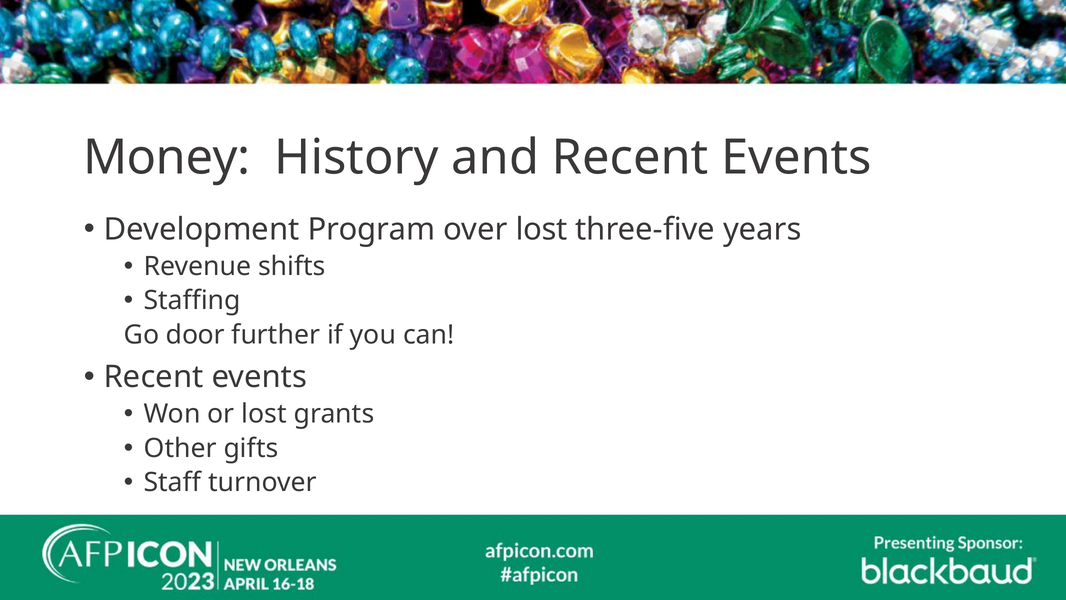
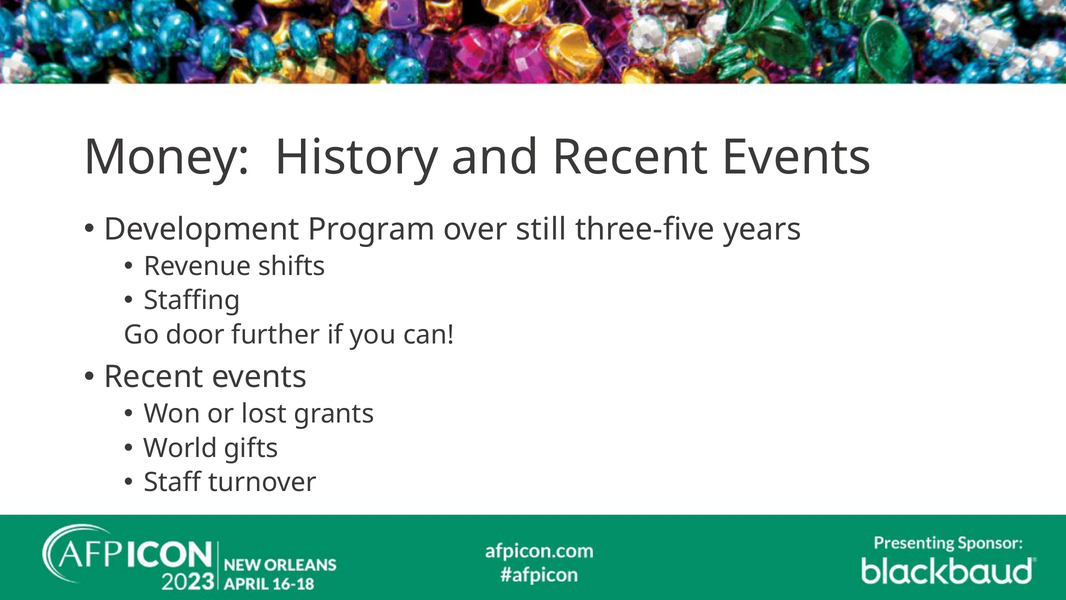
over lost: lost -> still
Other: Other -> World
